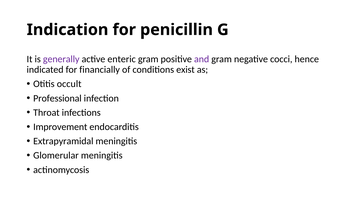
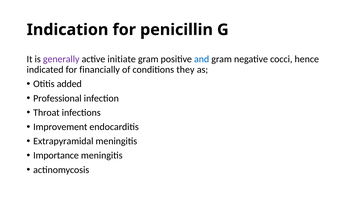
enteric: enteric -> initiate
and colour: purple -> blue
exist: exist -> they
occult: occult -> added
Glomerular: Glomerular -> Importance
